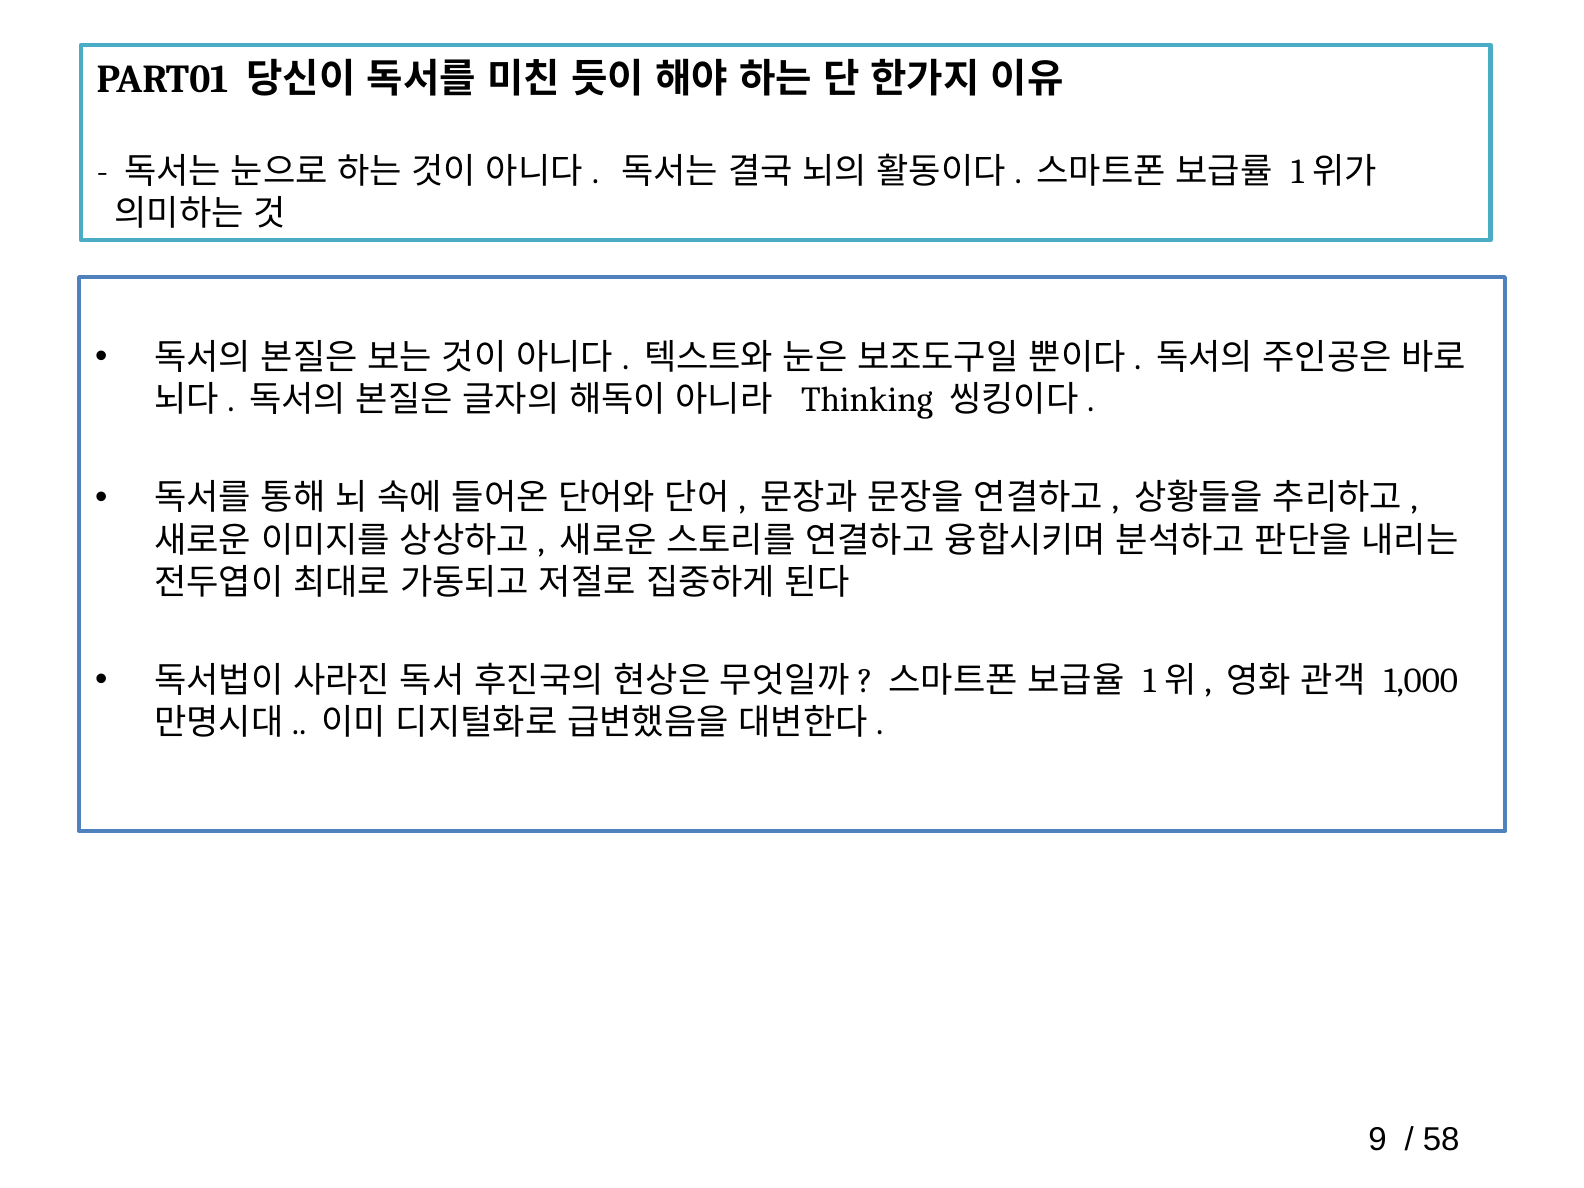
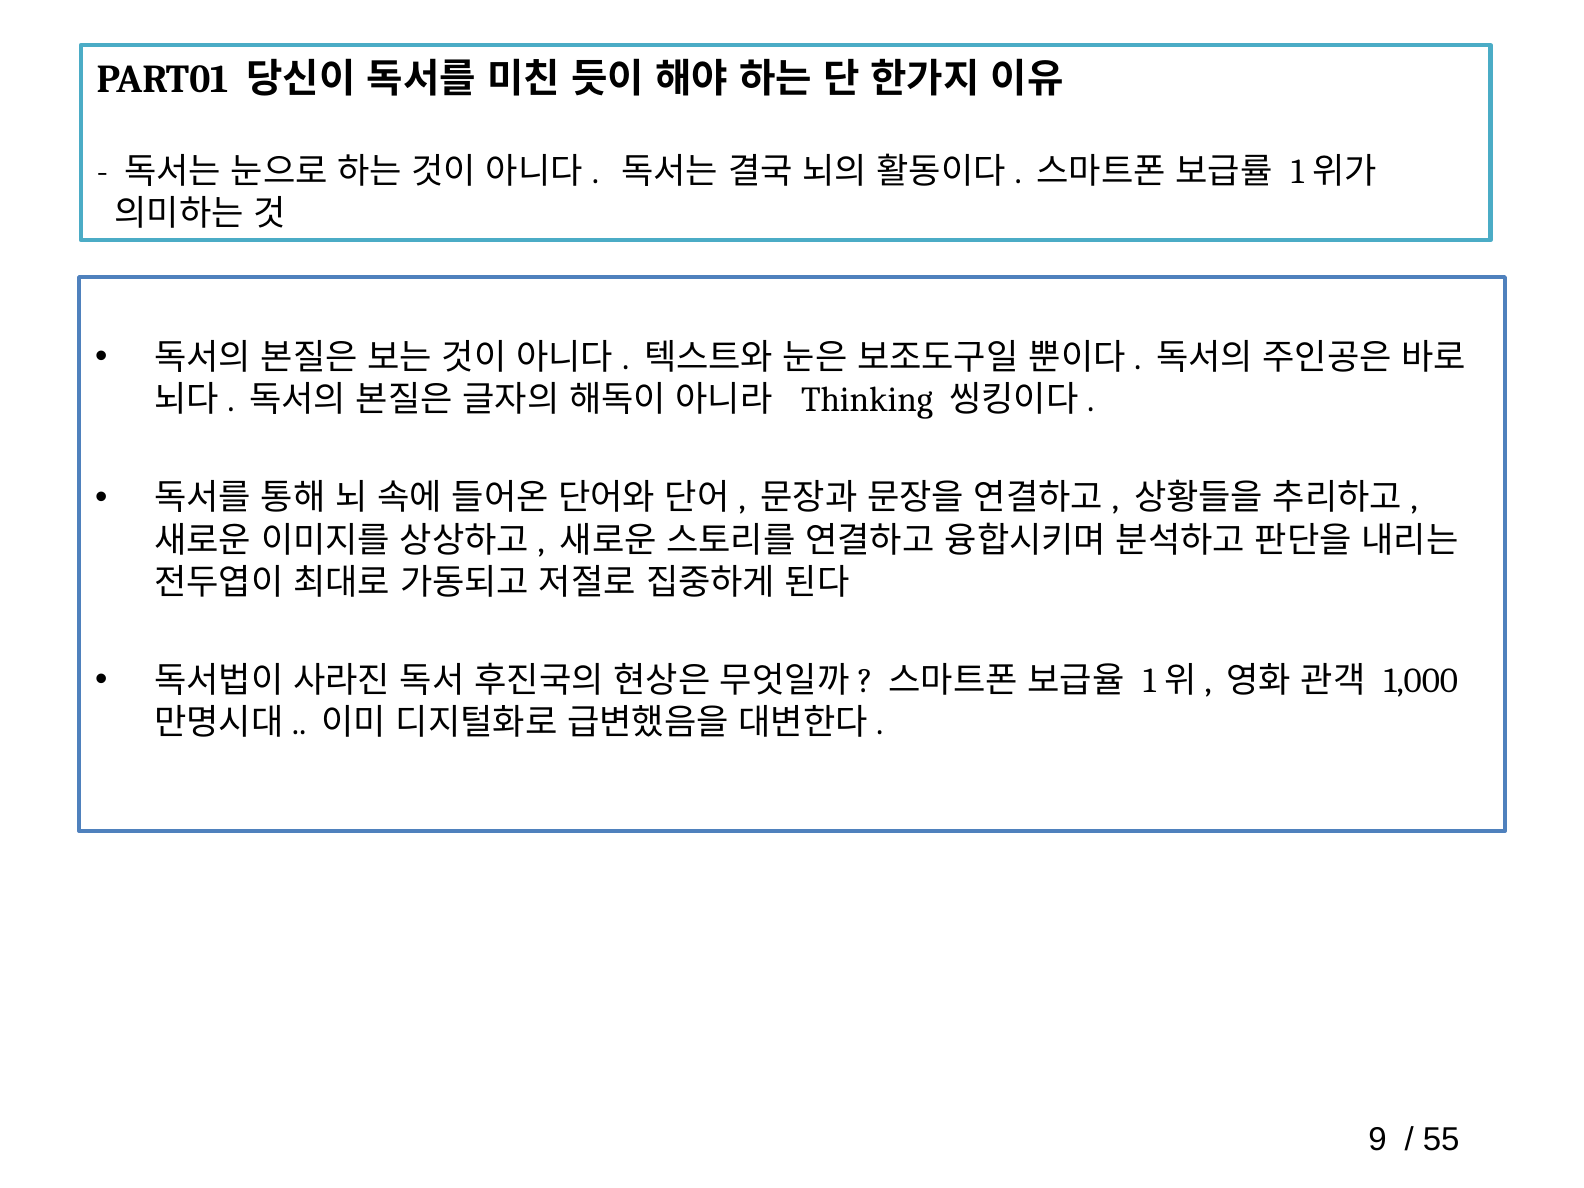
58: 58 -> 55
